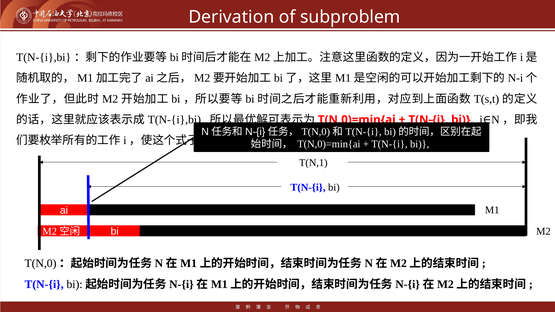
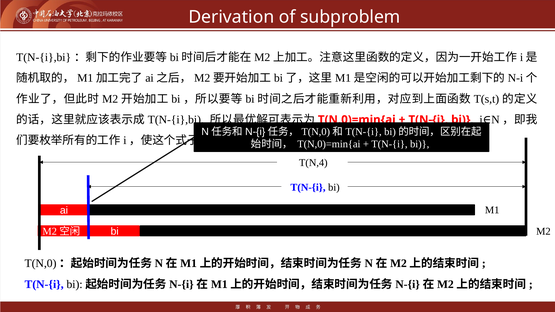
T(N,1: T(N,1 -> T(N,4
